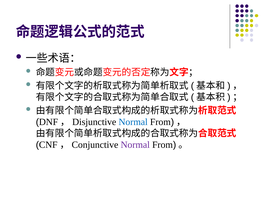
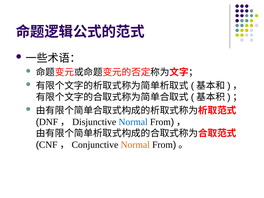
Normal at (135, 145) colour: purple -> orange
